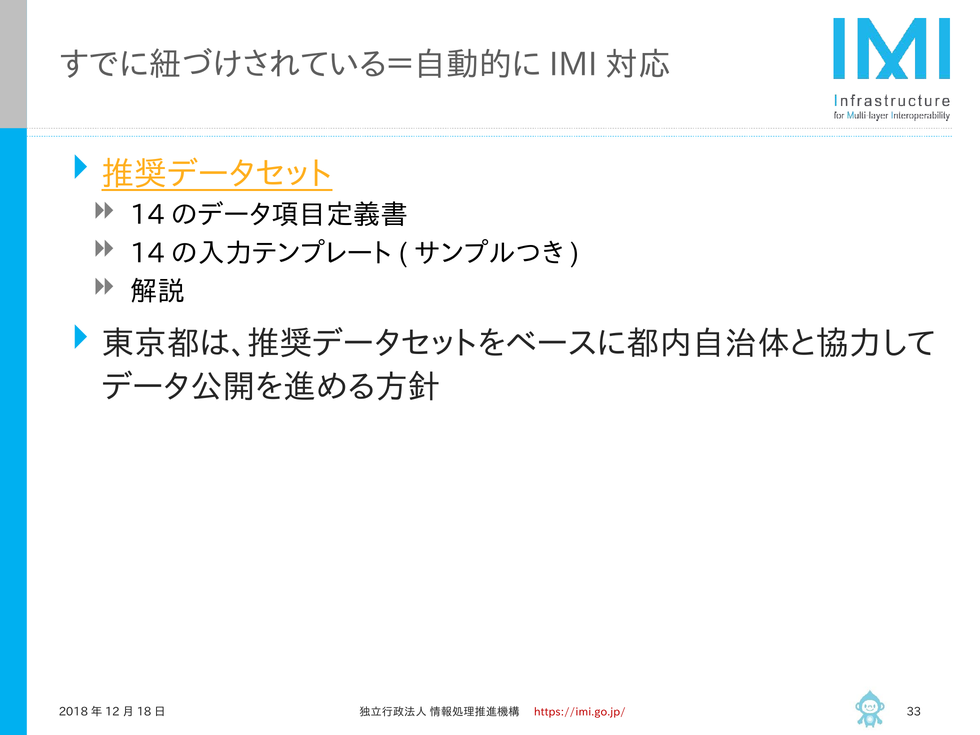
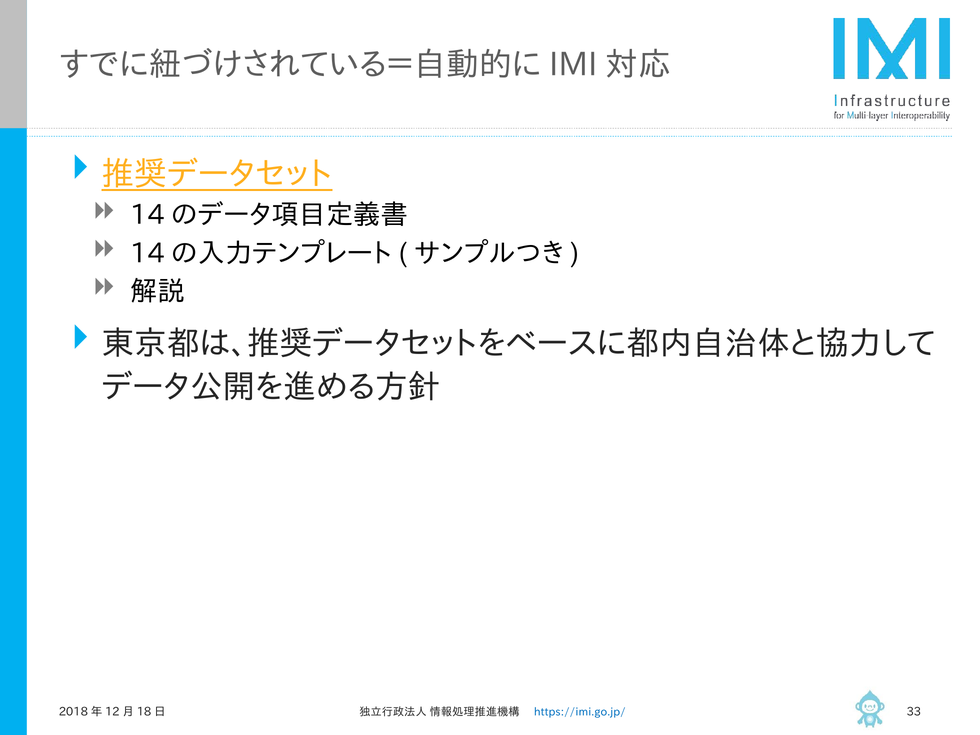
https://imi.go.jp/ colour: red -> blue
